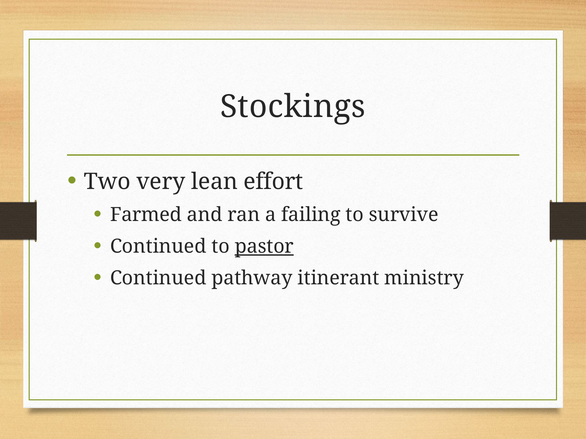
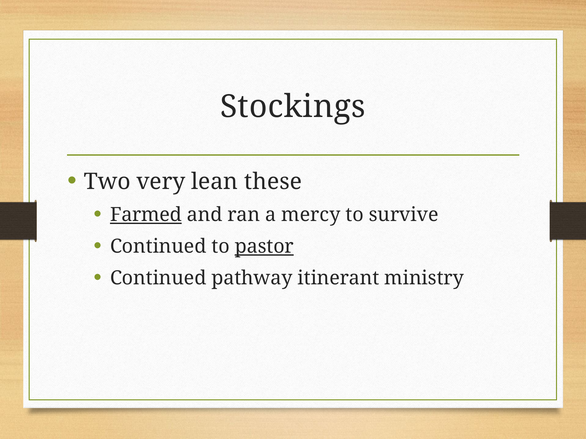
effort: effort -> these
Farmed underline: none -> present
failing: failing -> mercy
